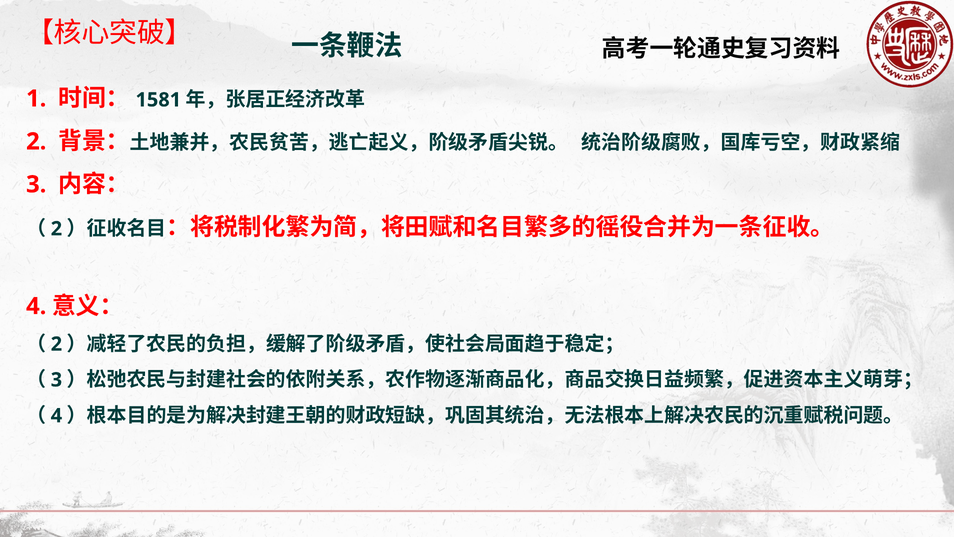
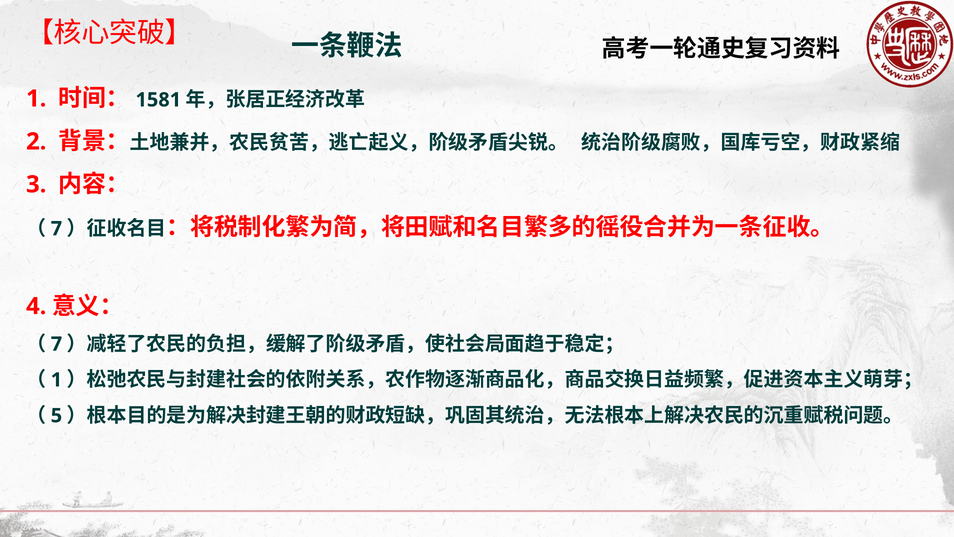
2 at (56, 229): 2 -> 7
2 at (56, 344): 2 -> 7
3 at (56, 380): 3 -> 1
4 at (56, 415): 4 -> 5
